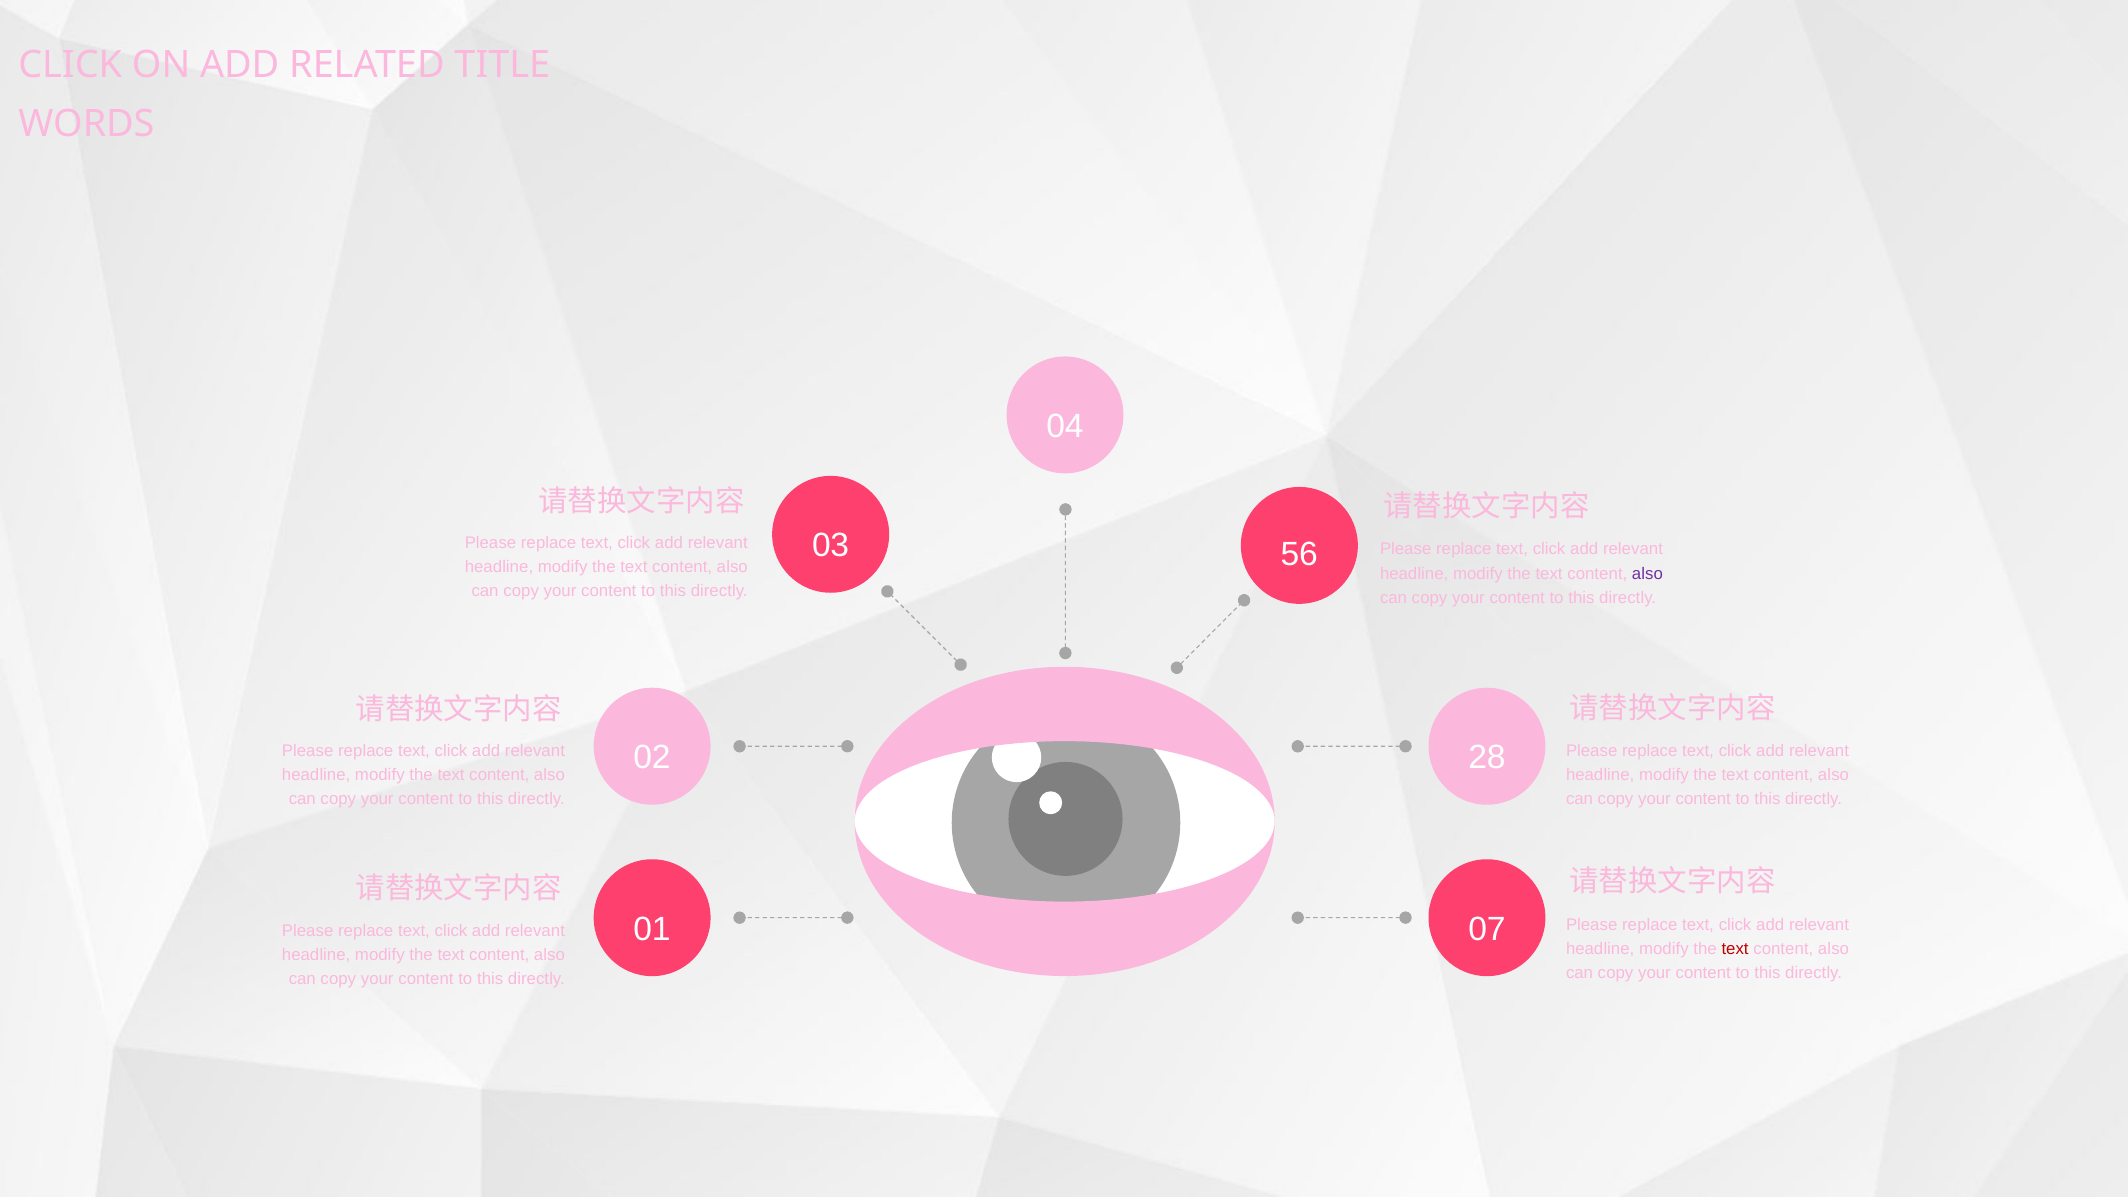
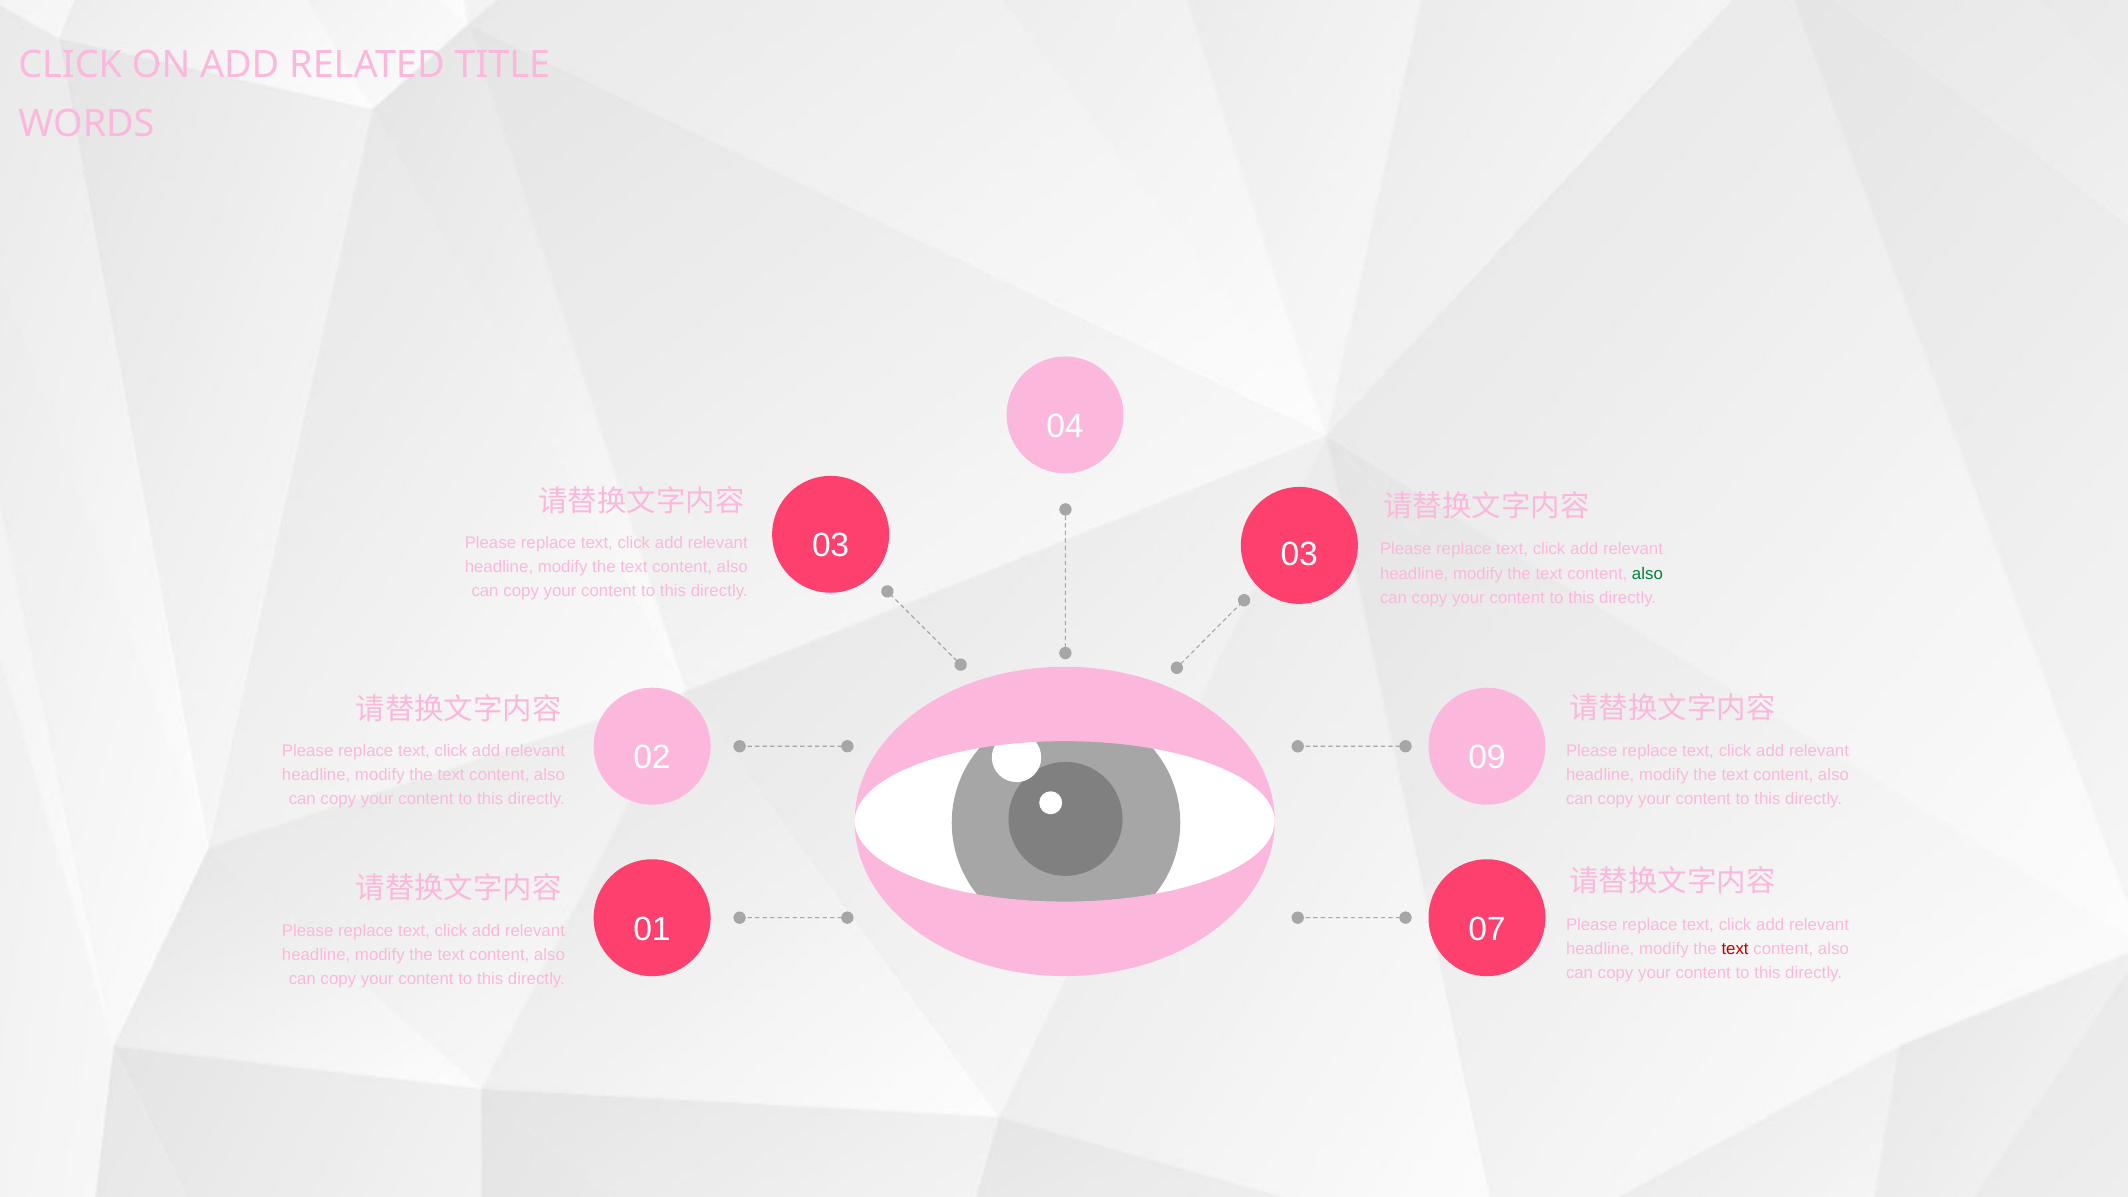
03 56: 56 -> 03
also at (1647, 573) colour: purple -> green
28: 28 -> 09
